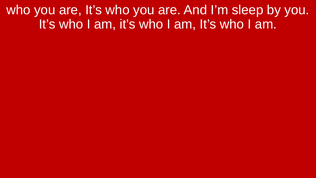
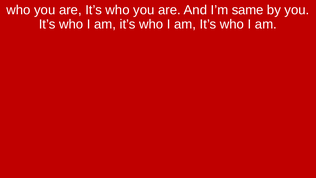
sleep: sleep -> same
